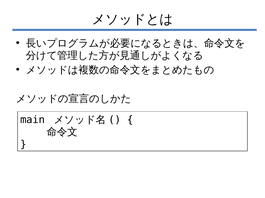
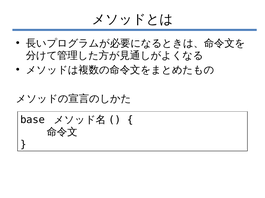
main: main -> base
